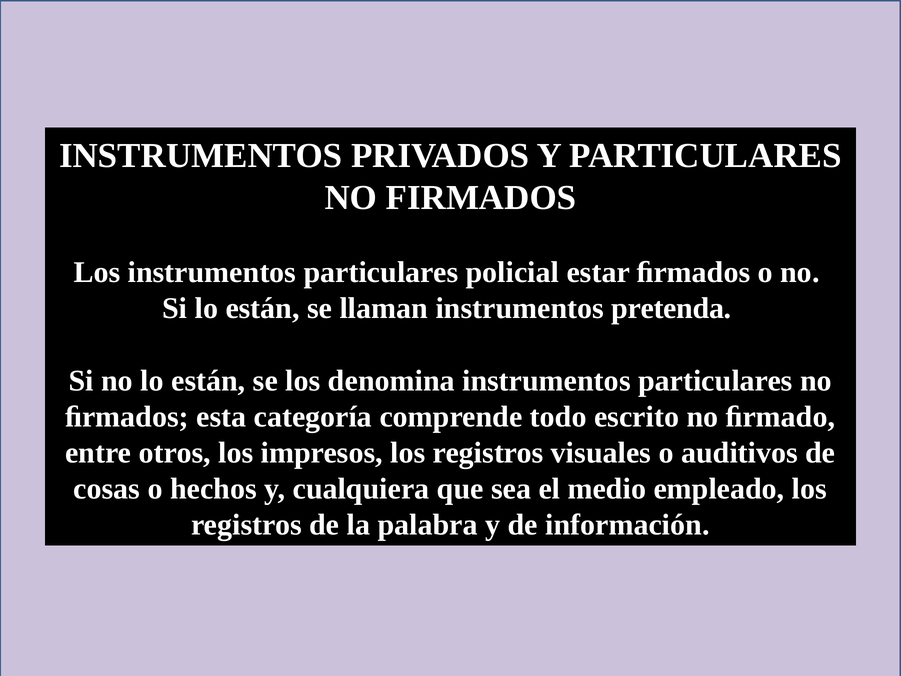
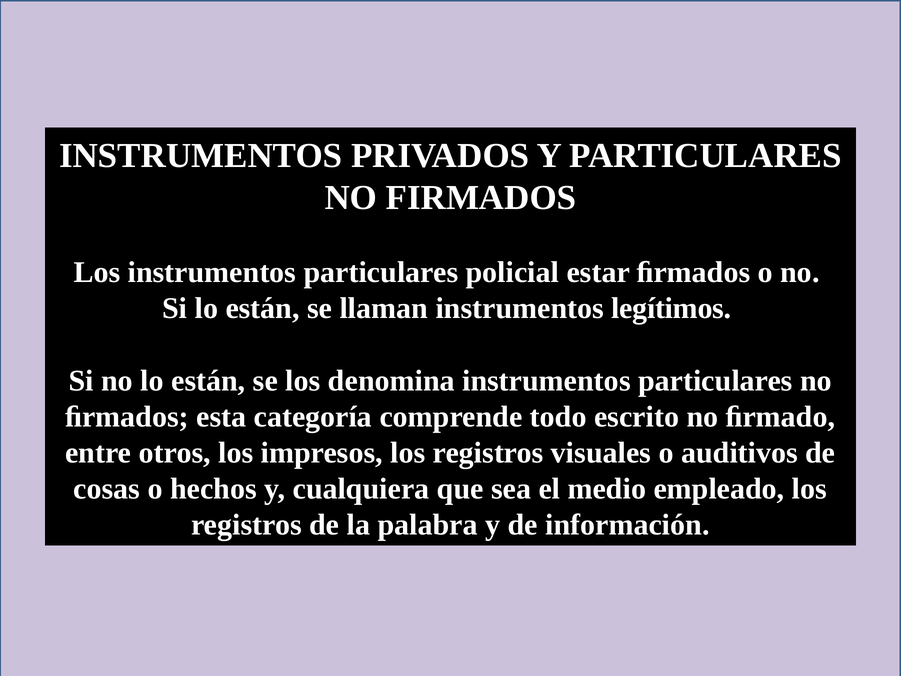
pretenda: pretenda -> legítimos
